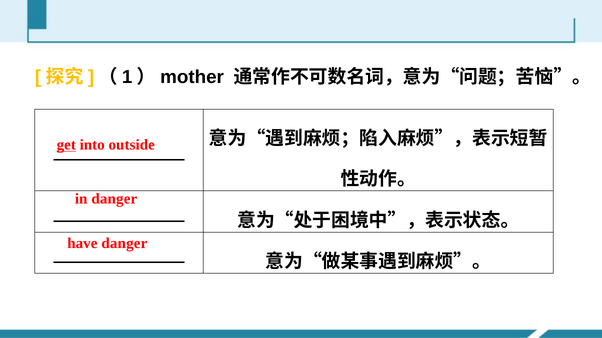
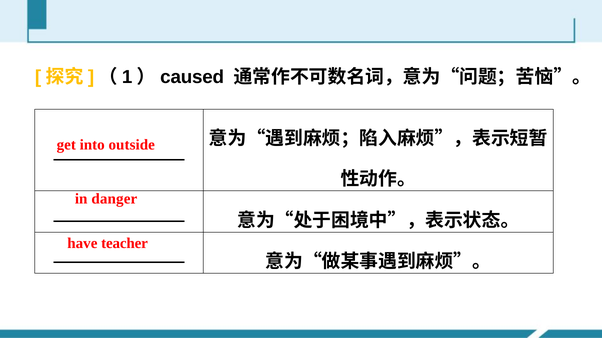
mother: mother -> caused
get underline: present -> none
have danger: danger -> teacher
